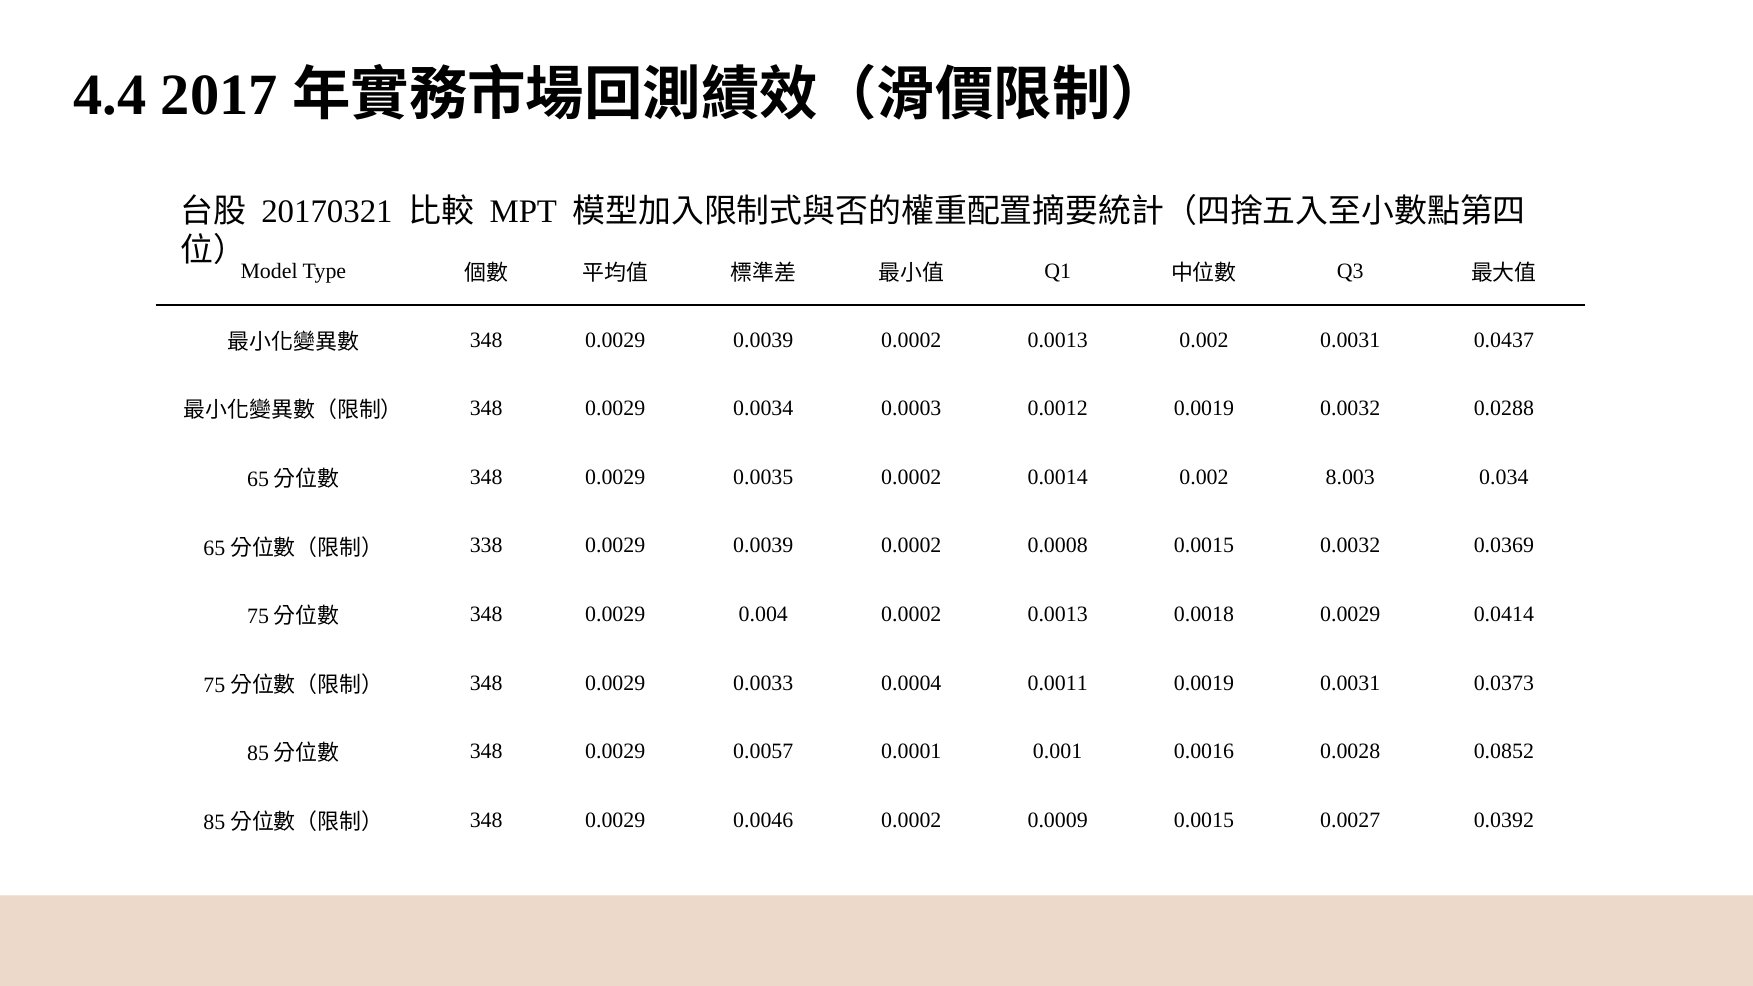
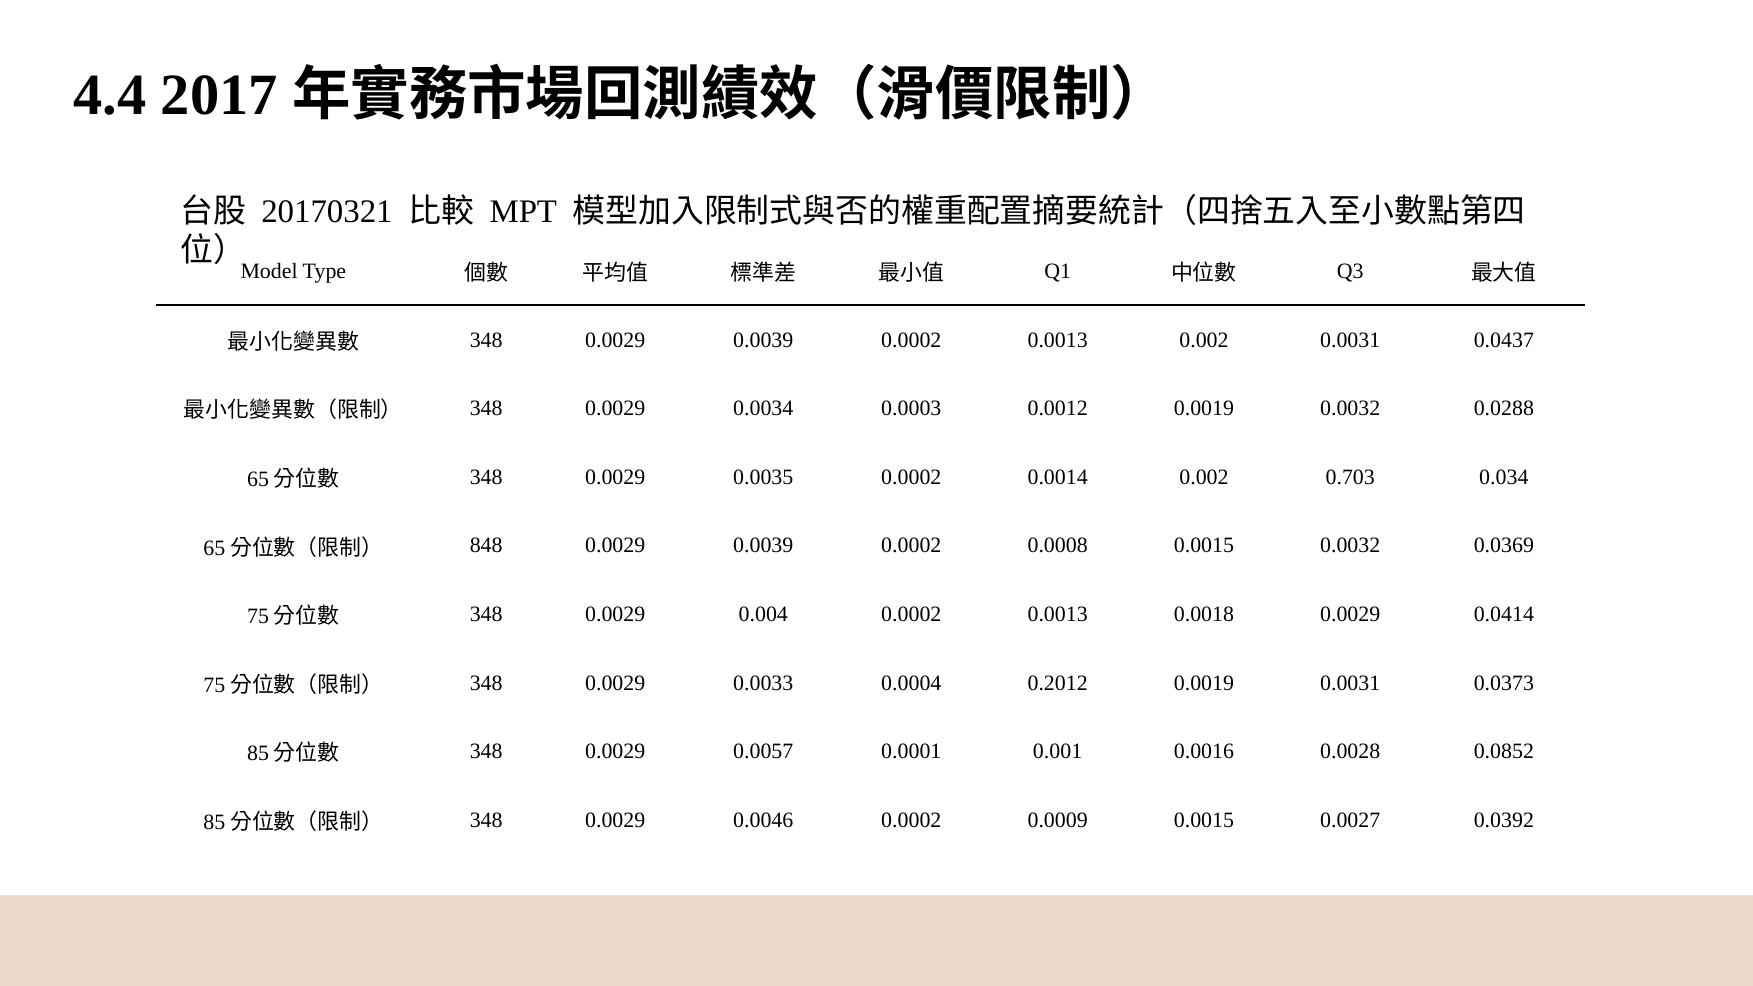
8.003: 8.003 -> 0.703
338: 338 -> 848
0.0011: 0.0011 -> 0.2012
